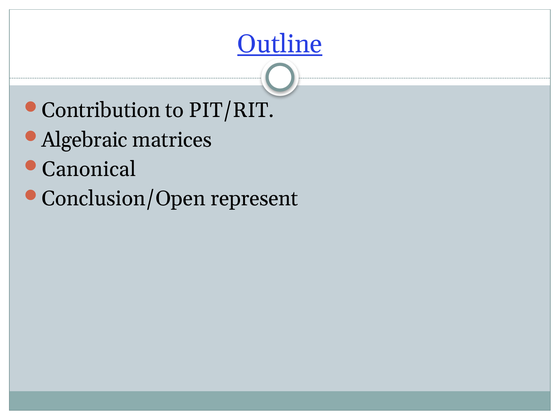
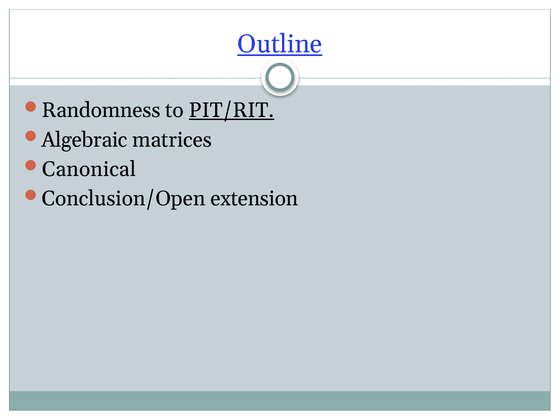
Contribution: Contribution -> Randomness
PIT/RIT underline: none -> present
represent: represent -> extension
